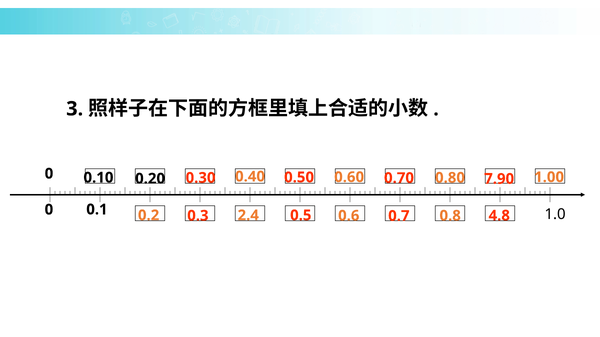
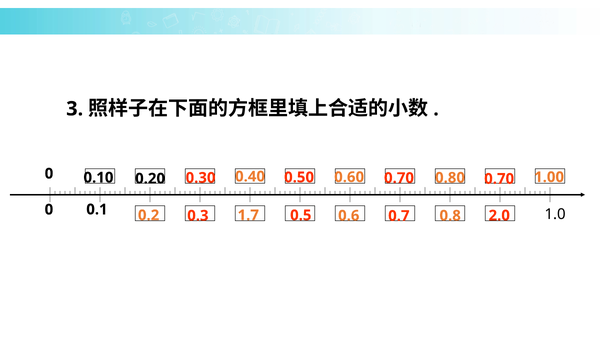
0.80 7.90: 7.90 -> 0.70
2.4: 2.4 -> 1.7
4.8: 4.8 -> 2.0
